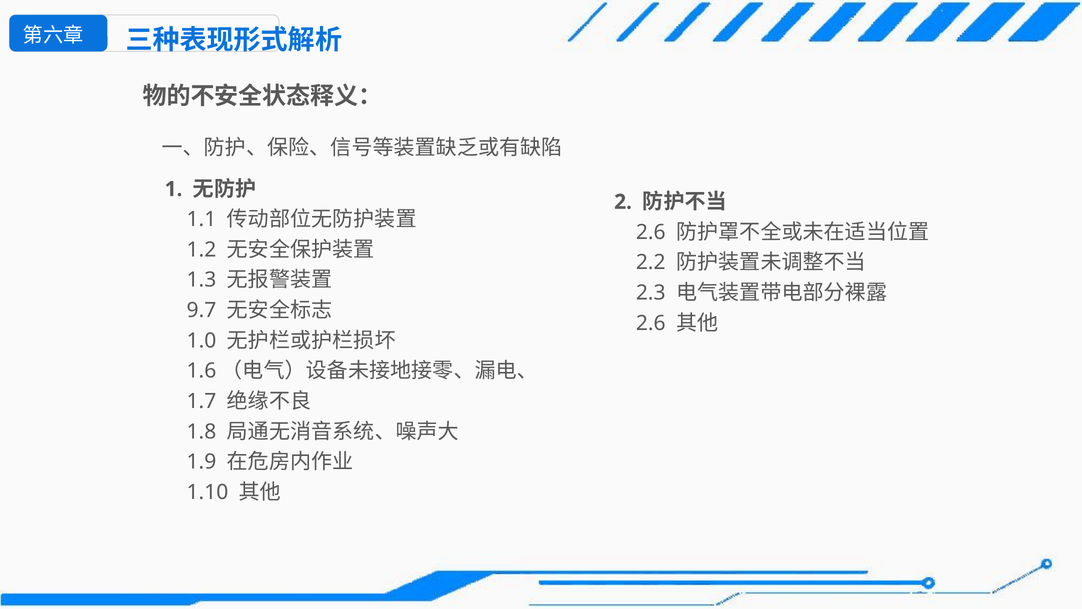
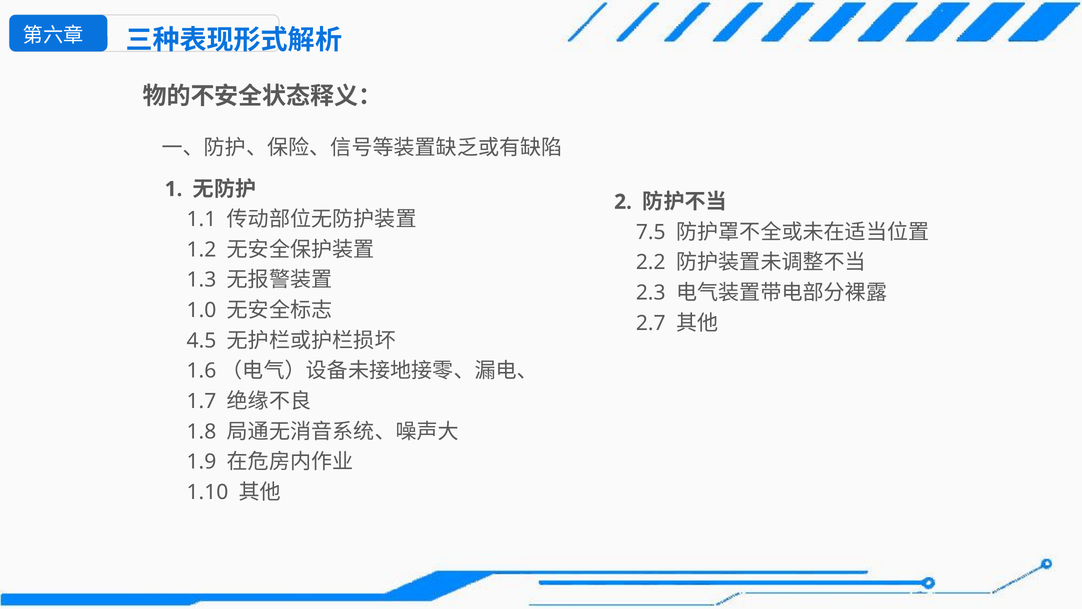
2.6 at (651, 232): 2.6 -> 7.5
9.7: 9.7 -> 1.0
2.6 at (651, 323): 2.6 -> 2.7
1.0: 1.0 -> 4.5
